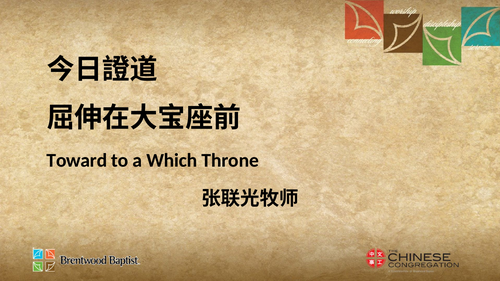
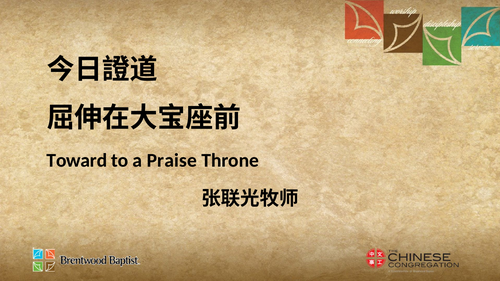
Which: Which -> Praise
